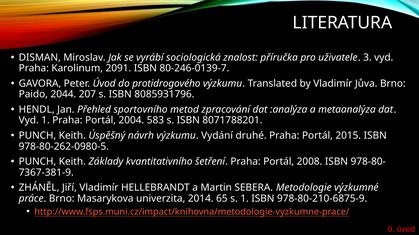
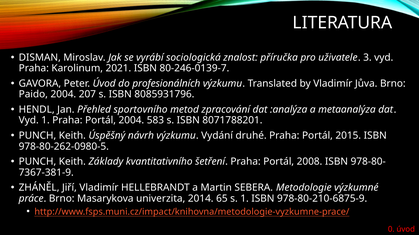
2091: 2091 -> 2021
protidrogového: protidrogového -> profesionálních
Paido 2044: 2044 -> 2004
